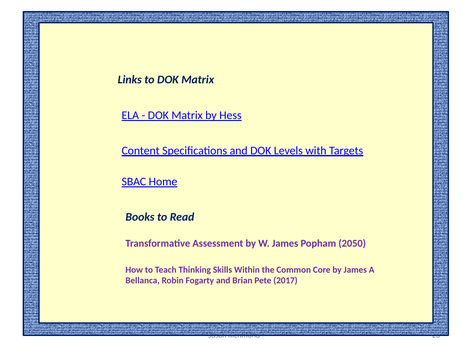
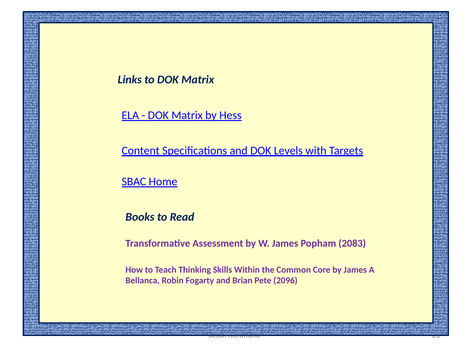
2050: 2050 -> 2083
2017: 2017 -> 2096
